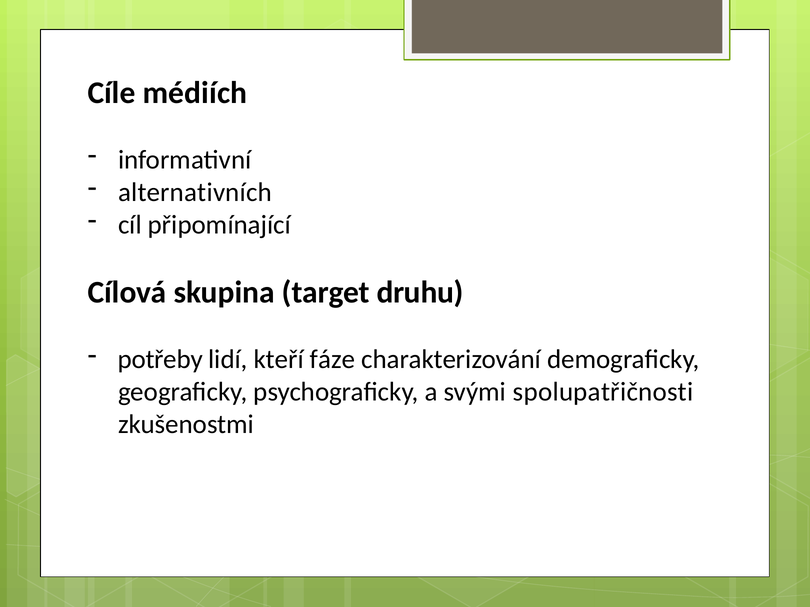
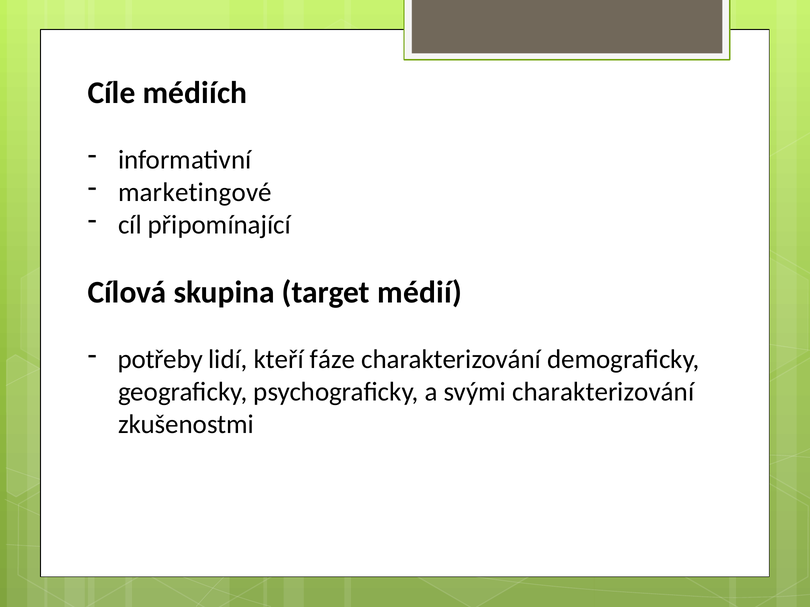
alternativních: alternativních -> marketingové
druhu: druhu -> médií
svými spolupatřičnosti: spolupatřičnosti -> charakterizování
